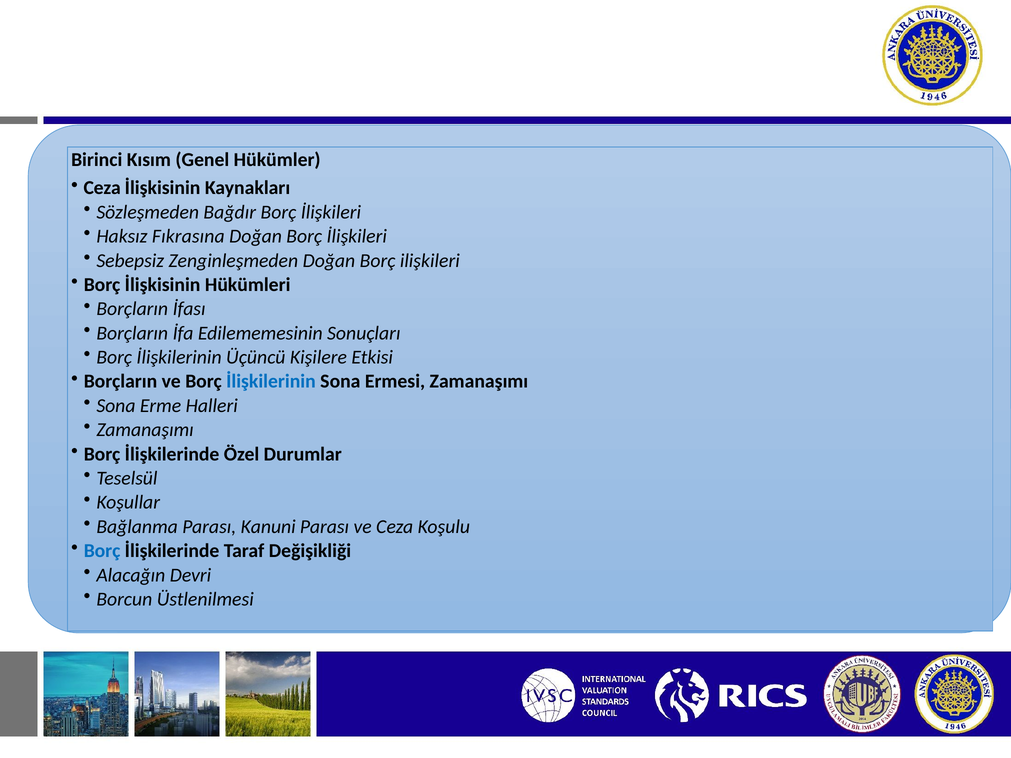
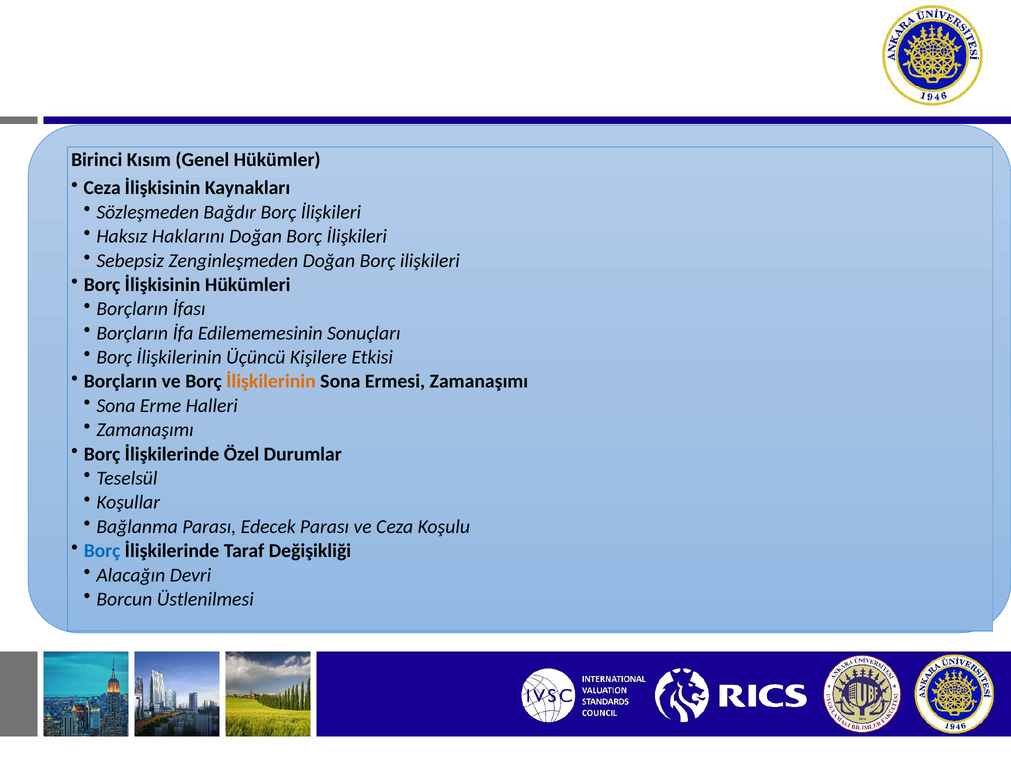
Fıkrasına: Fıkrasına -> Haklarını
İlişkilerinin at (271, 382) colour: blue -> orange
Kanuni: Kanuni -> Edecek
